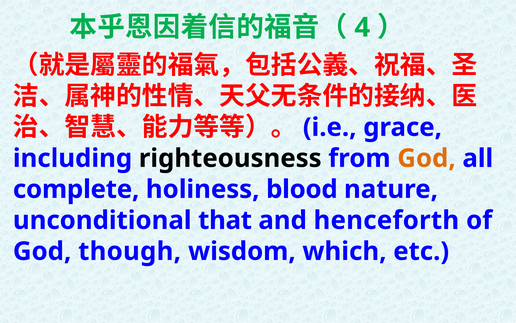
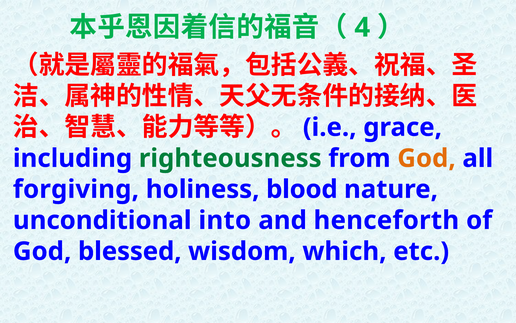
righteousness colour: black -> green
complete: complete -> forgiving
that: that -> into
though: though -> blessed
